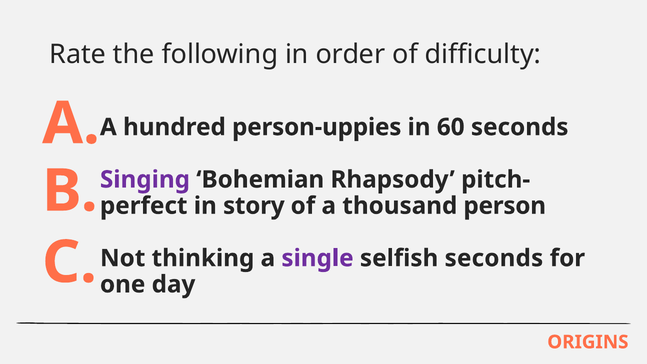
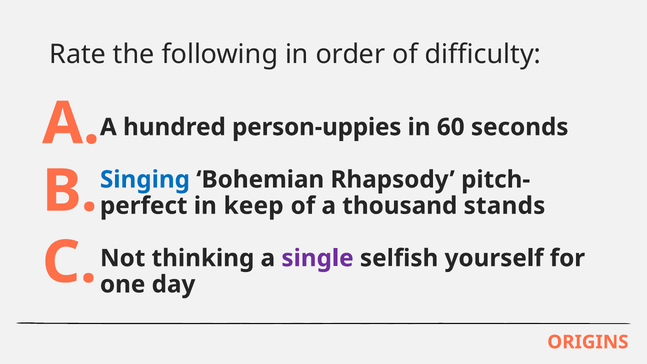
Singing colour: purple -> blue
story: story -> keep
person: person -> stands
selfish seconds: seconds -> yourself
